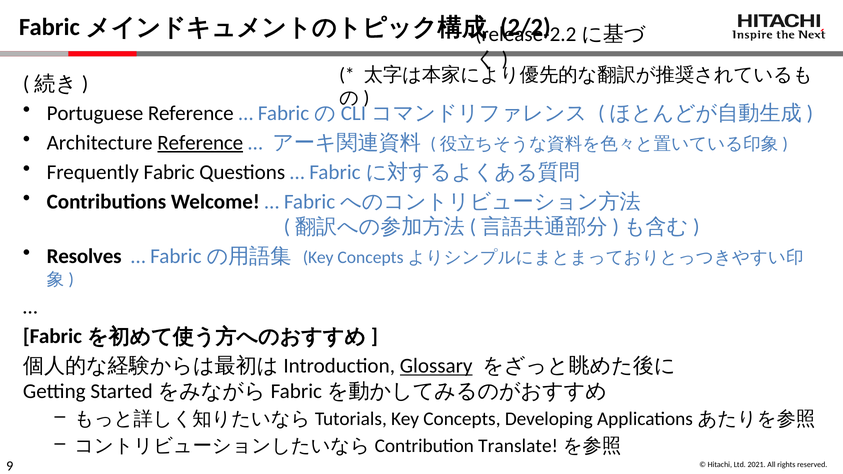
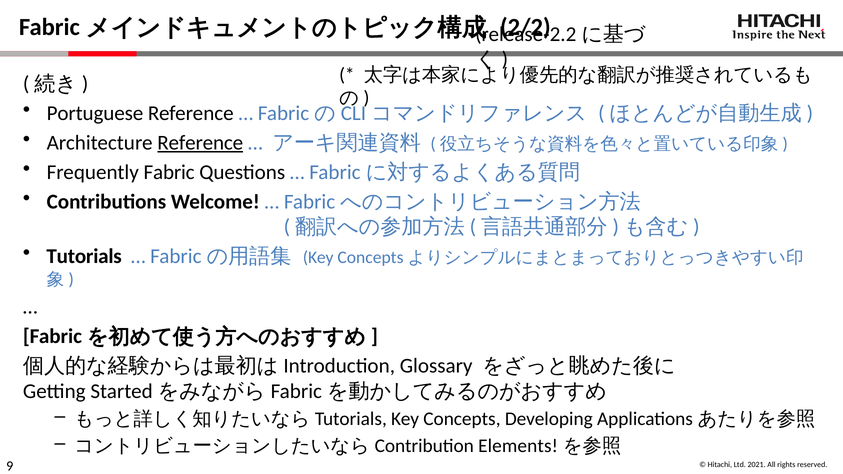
Resolves: Resolves -> Tutorials
Glossary underline: present -> none
Translate: Translate -> Elements
